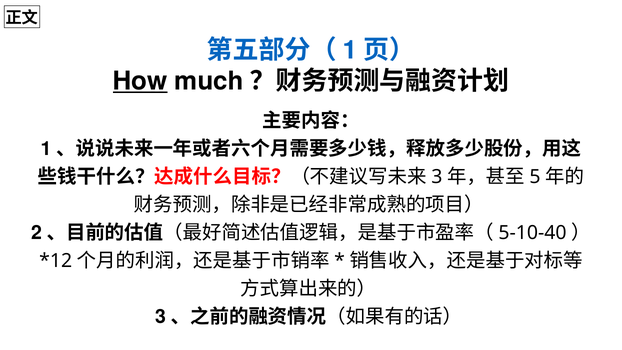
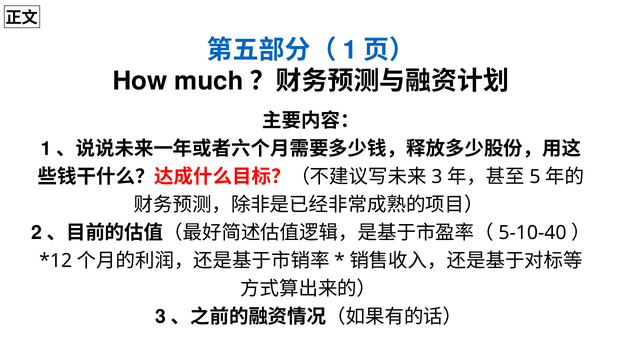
How underline: present -> none
